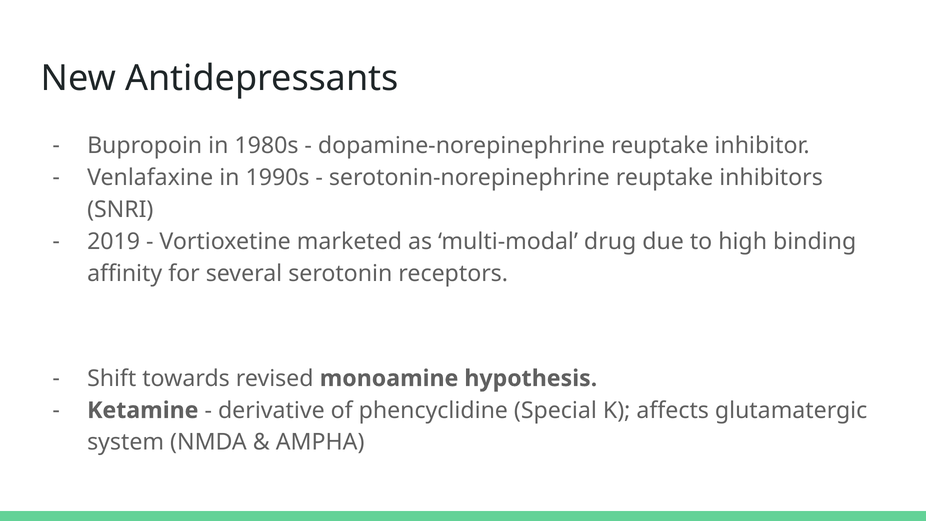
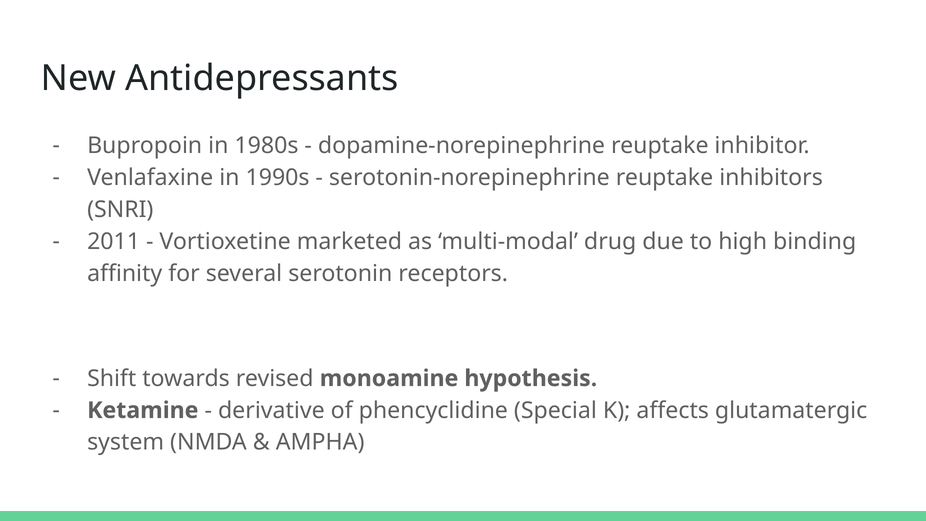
2019: 2019 -> 2011
